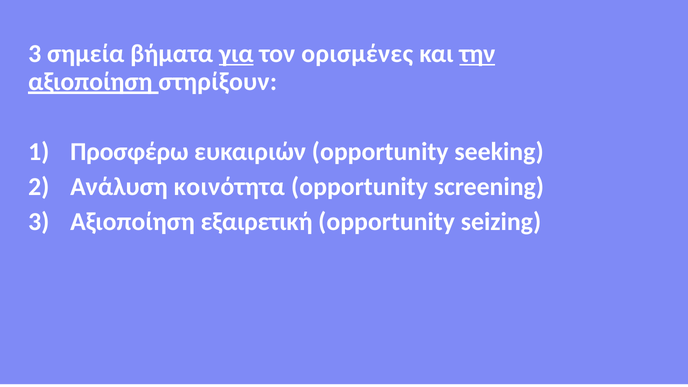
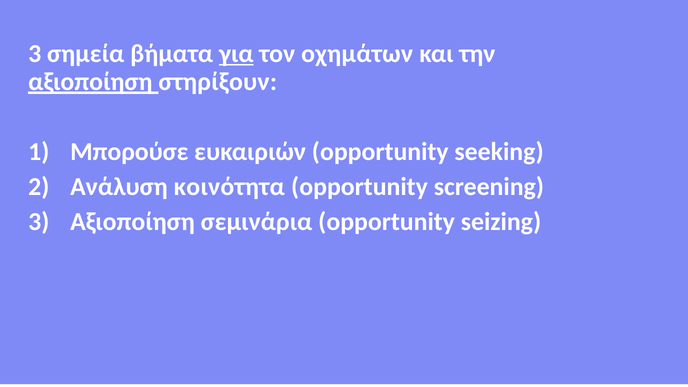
ορισμένες: ορισμένες -> οχημάτων
την underline: present -> none
Προσφέρω: Προσφέρω -> Μπορούσε
εξαιρετική: εξαιρετική -> σεμινάρια
